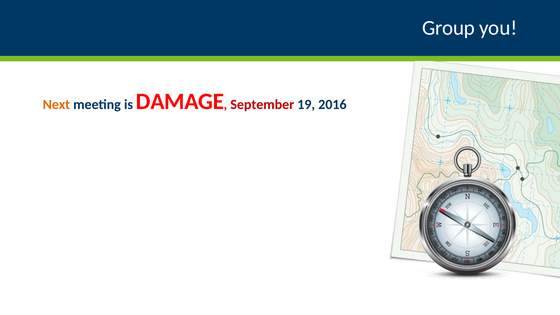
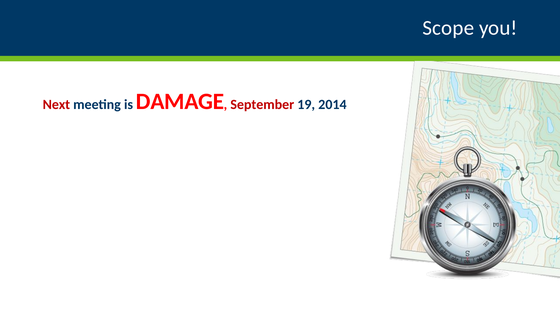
Group: Group -> Scope
Next colour: orange -> red
2016: 2016 -> 2014
